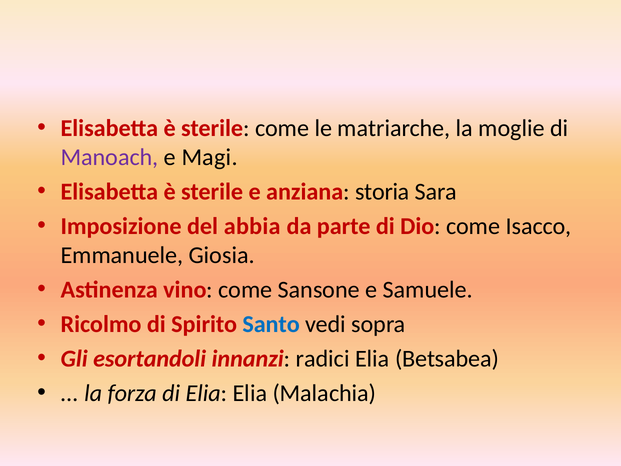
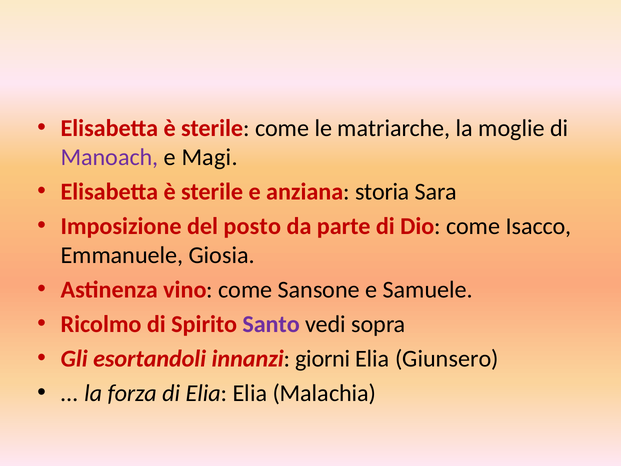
abbia: abbia -> posto
Santo colour: blue -> purple
radici: radici -> giorni
Betsabea: Betsabea -> Giunsero
